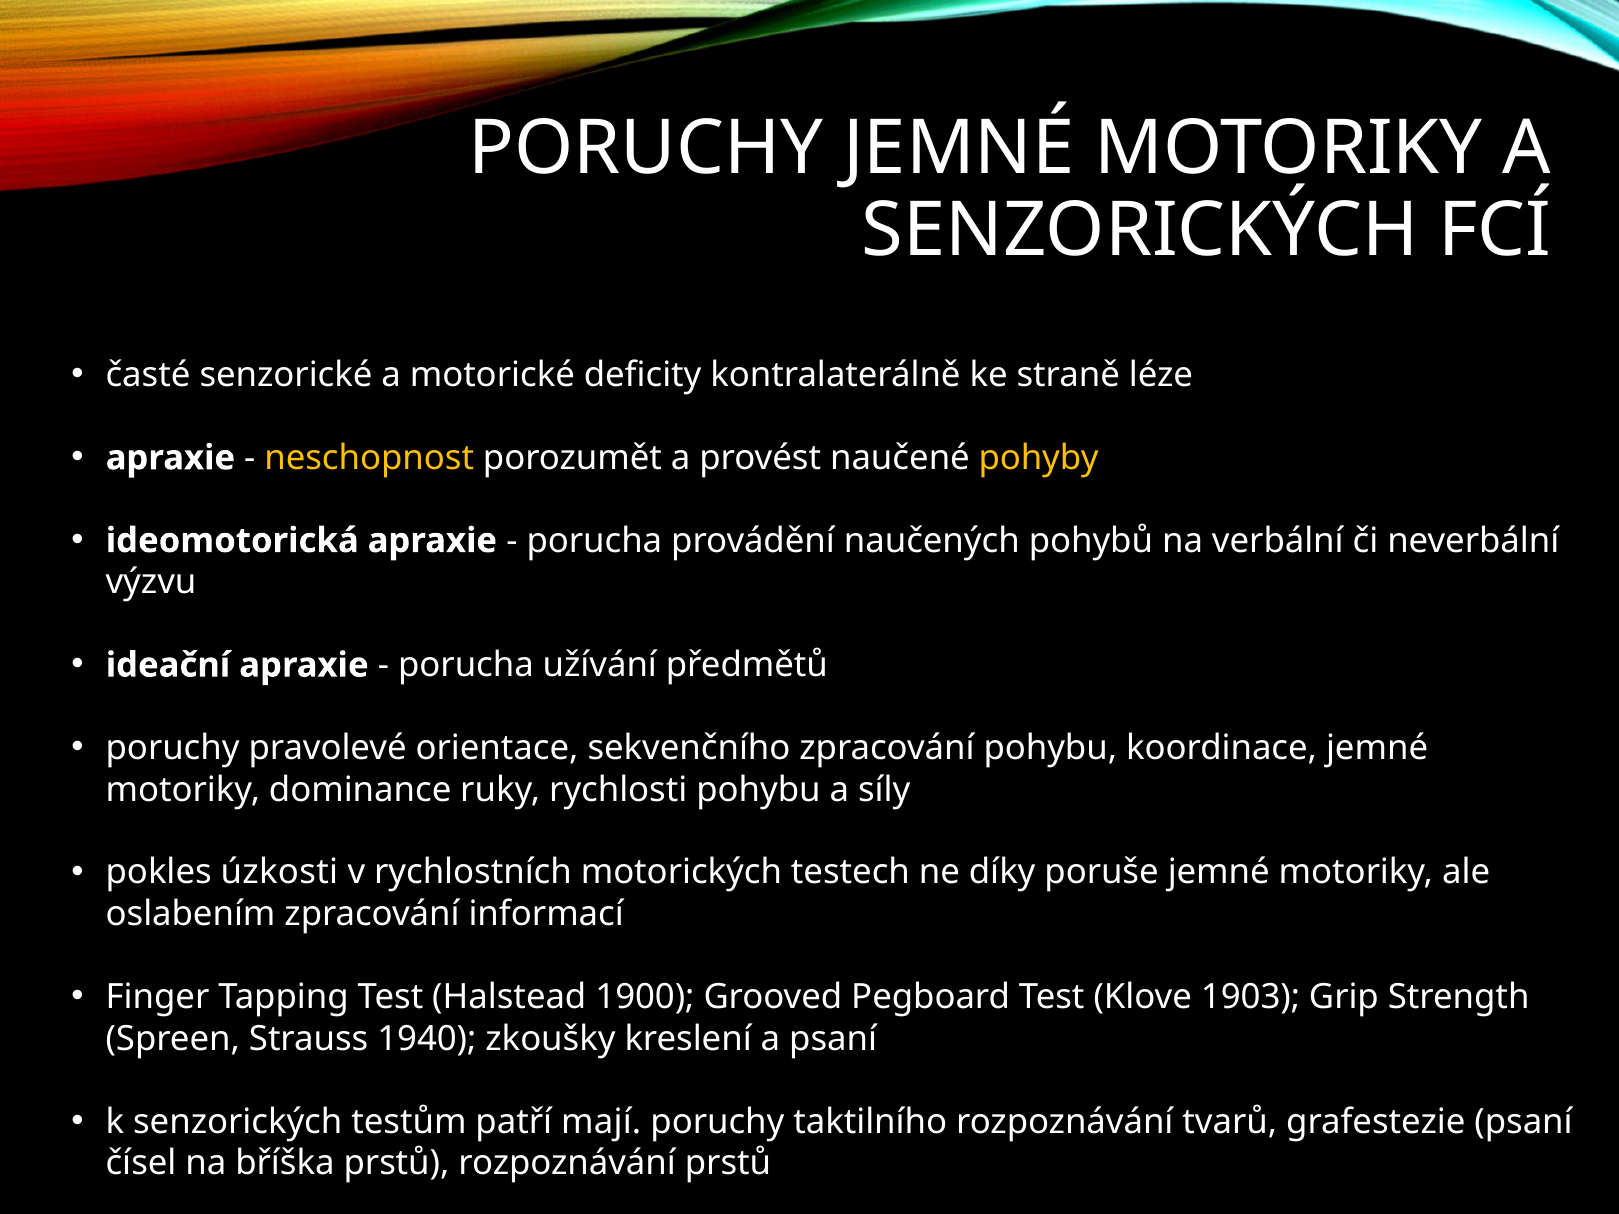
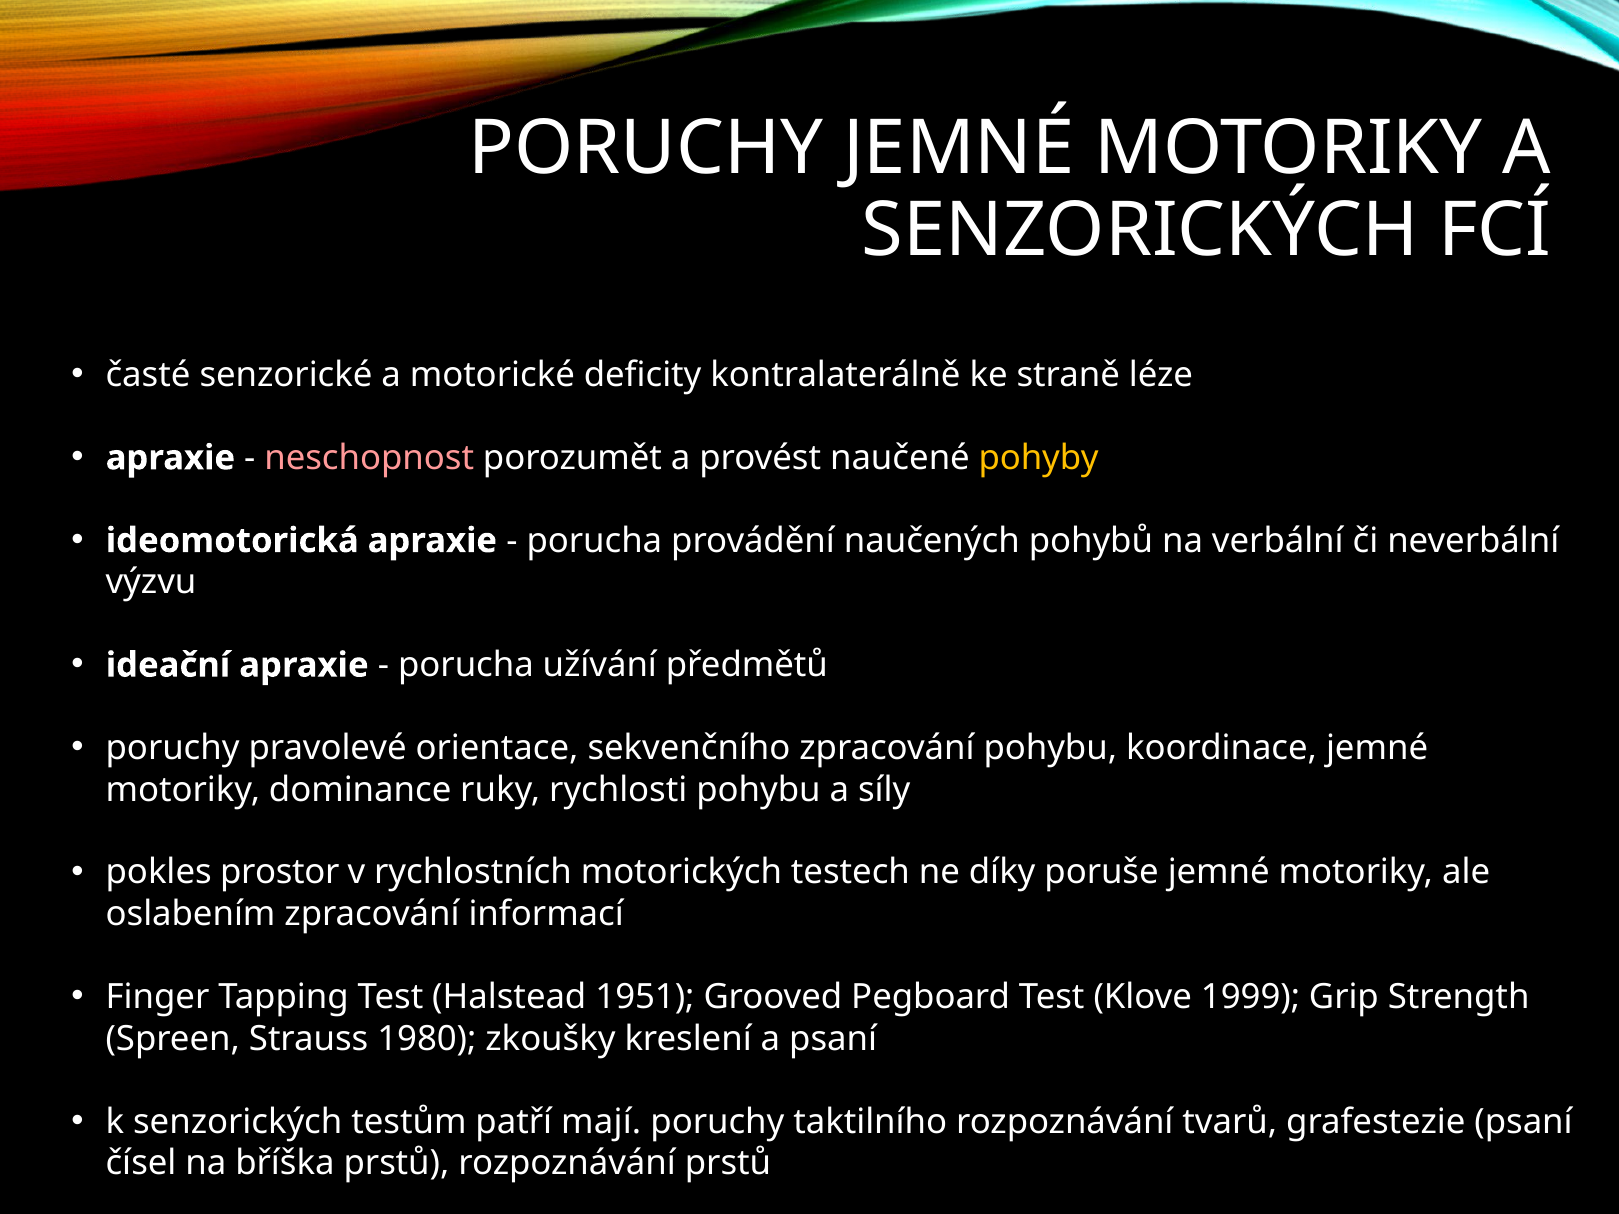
neschopnost colour: yellow -> pink
úzkosti: úzkosti -> prostor
1900: 1900 -> 1951
1903: 1903 -> 1999
1940: 1940 -> 1980
